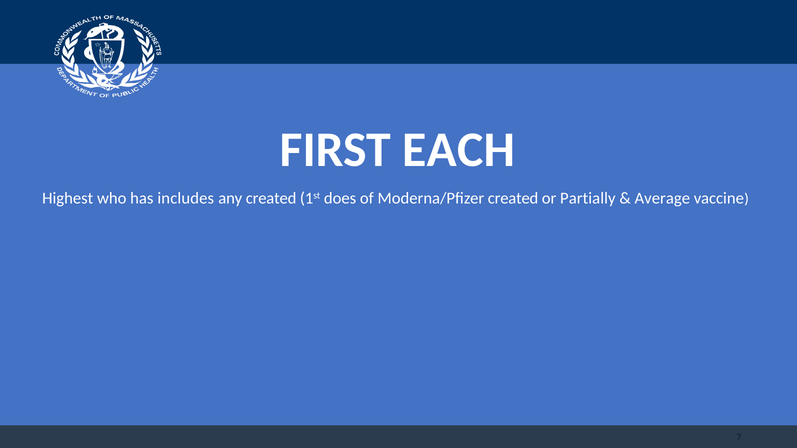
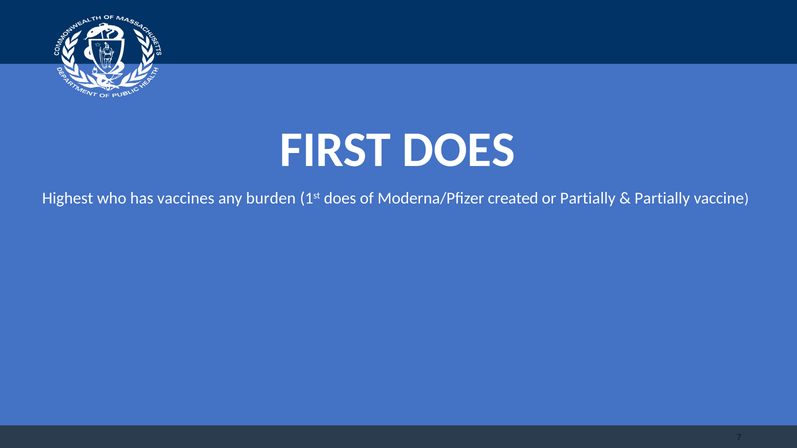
FIRST EACH: EACH -> DOES
includes: includes -> vaccines
any created: created -> burden
Average at (662, 199): Average -> Partially
